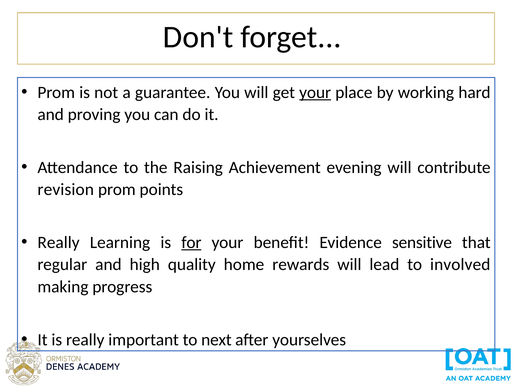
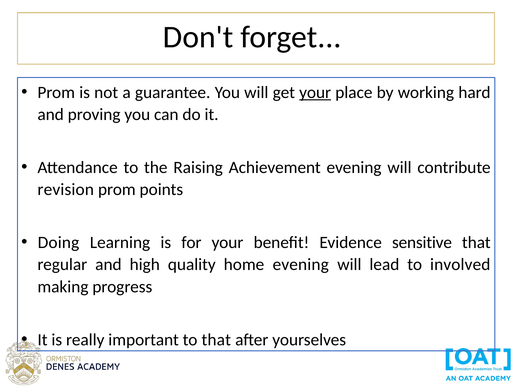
Really at (59, 243): Really -> Doing
for underline: present -> none
home rewards: rewards -> evening
to next: next -> that
